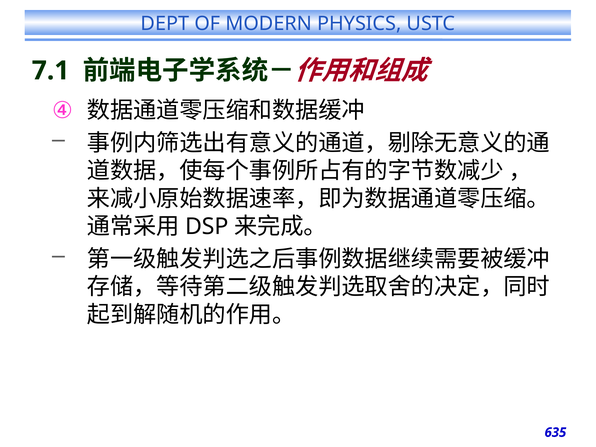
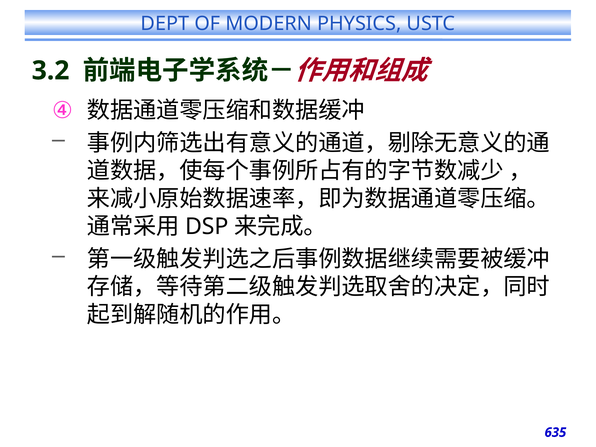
7.1: 7.1 -> 3.2
